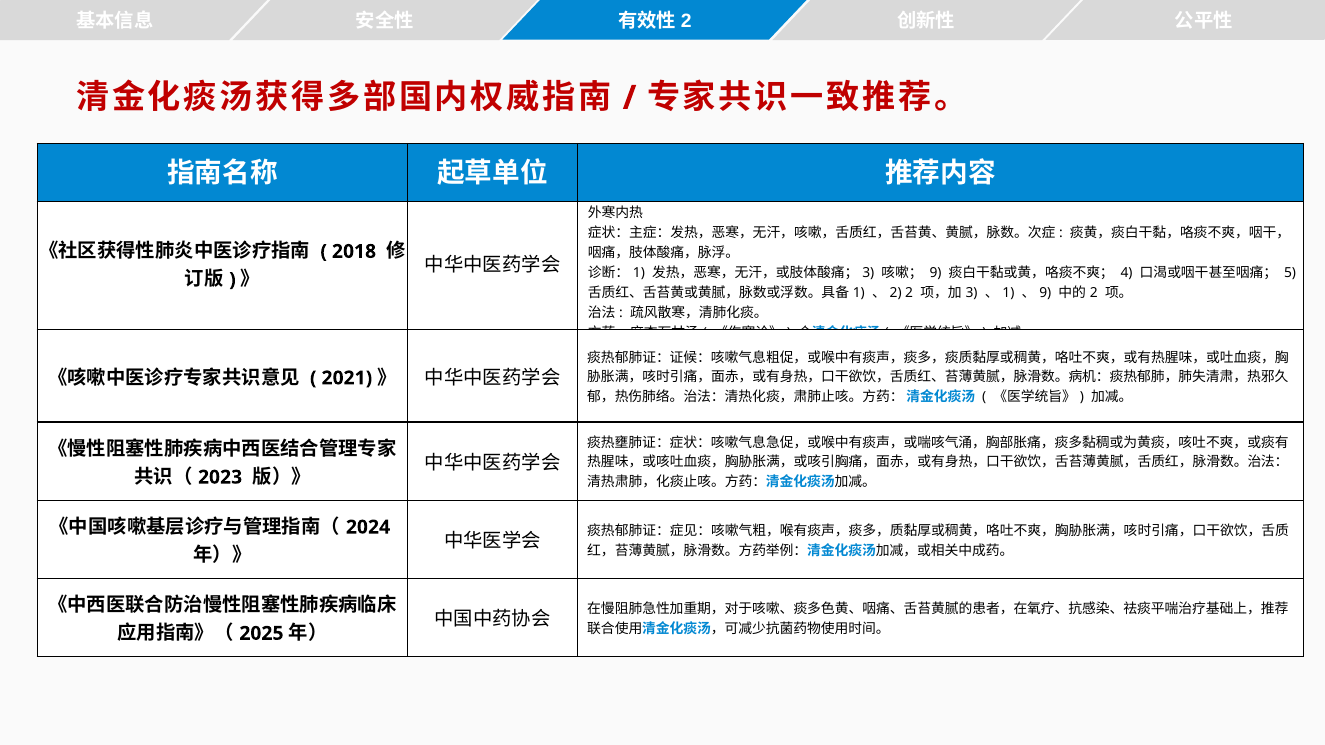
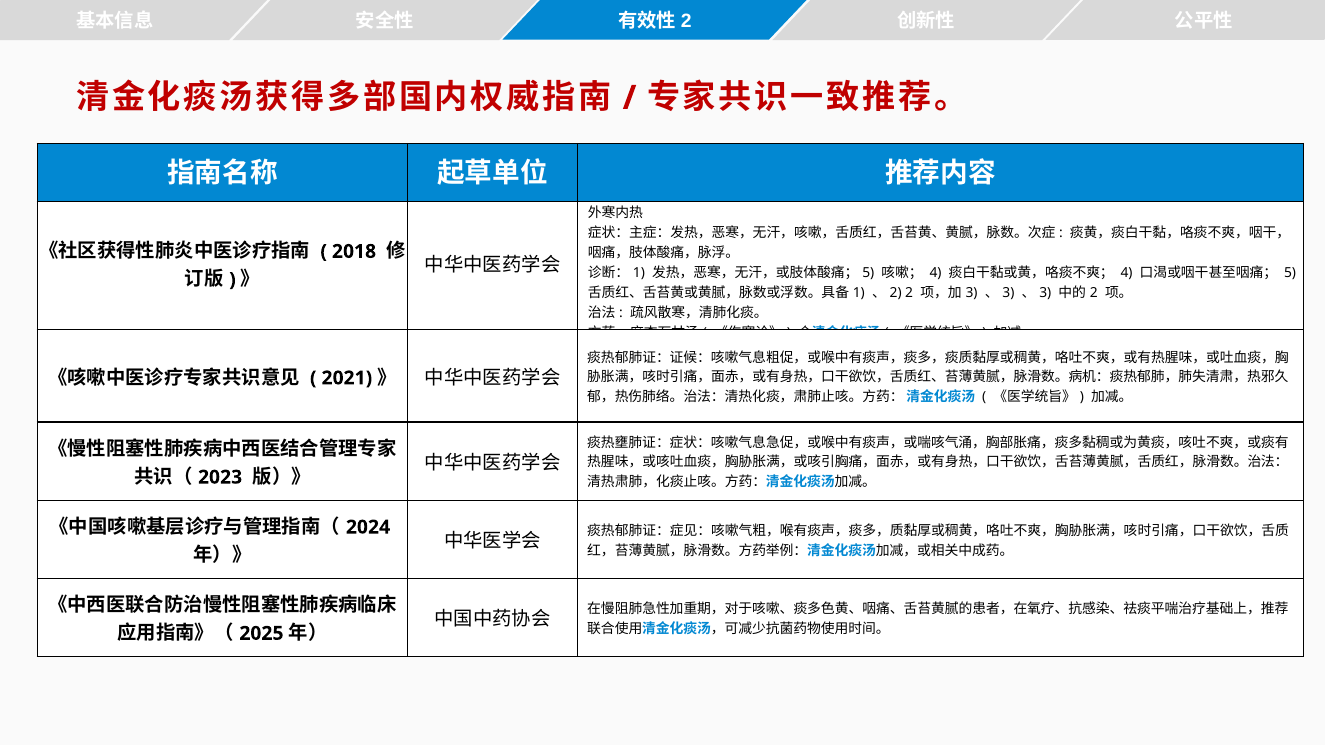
3 at (868, 273): 3 -> 5
9 at (936, 273): 9 -> 4
1 at (1008, 293): 1 -> 3
9 at (1045, 293): 9 -> 3
